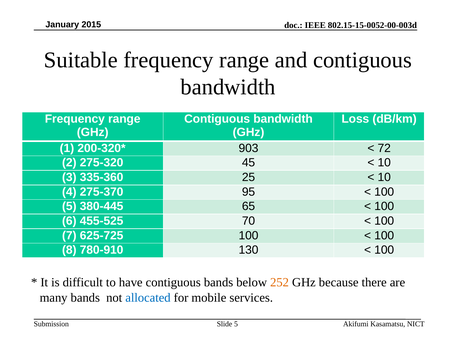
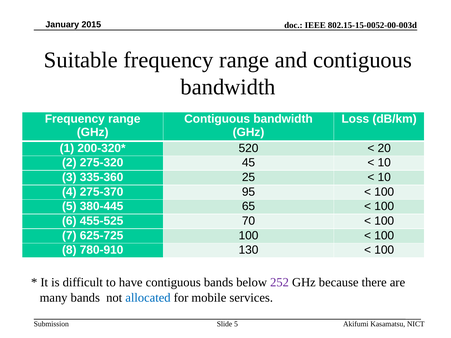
903: 903 -> 520
72: 72 -> 20
252 colour: orange -> purple
